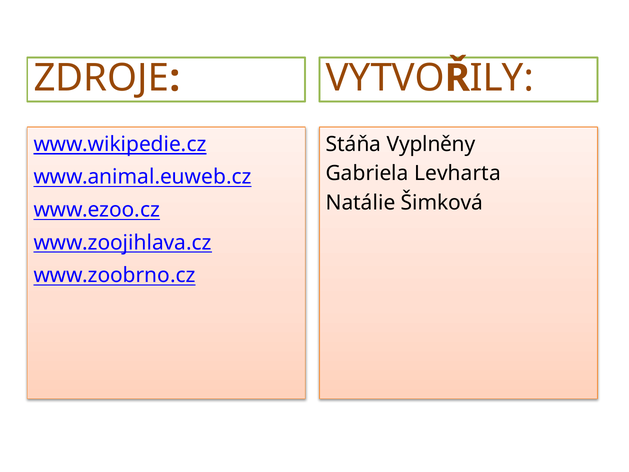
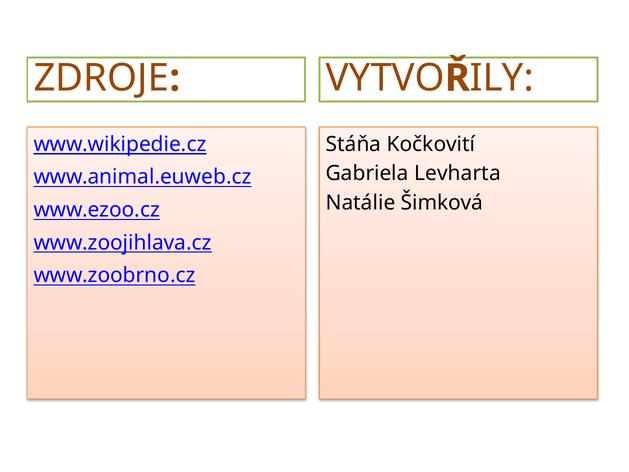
Vyplněny: Vyplněny -> Kočkovití
